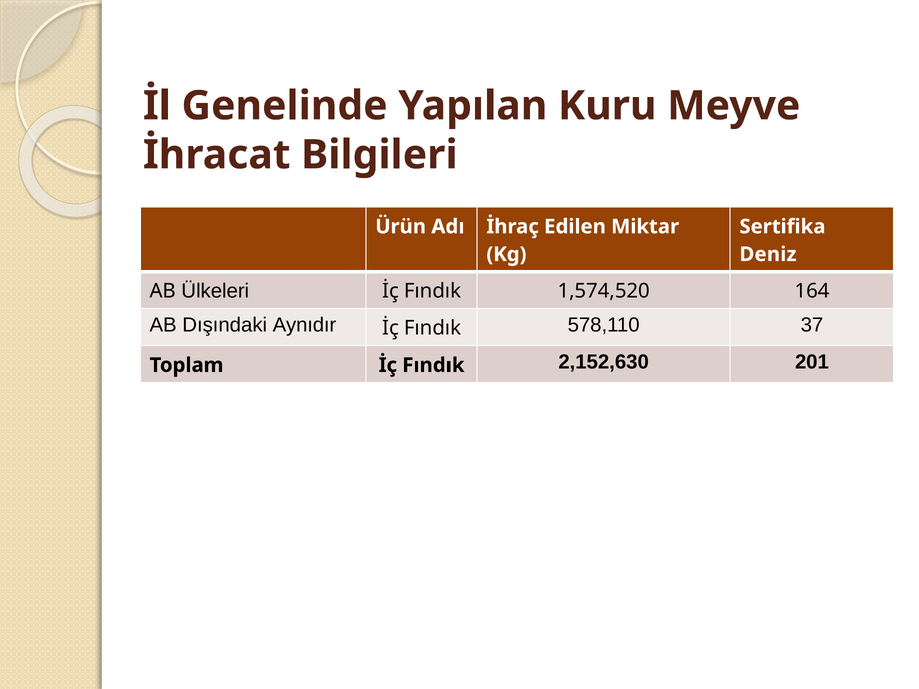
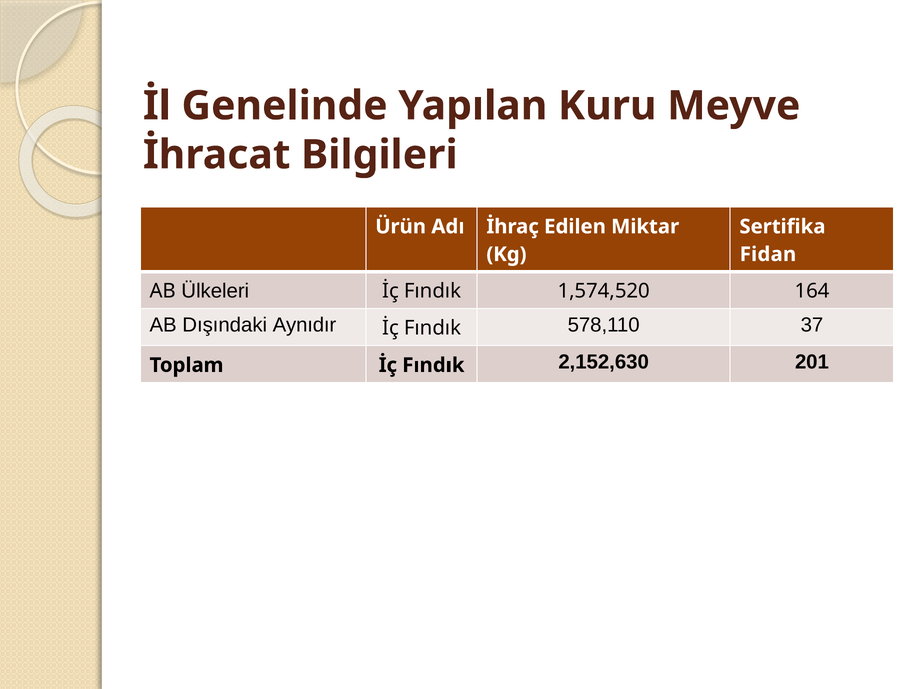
Deniz: Deniz -> Fidan
